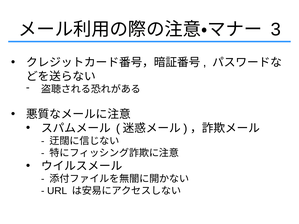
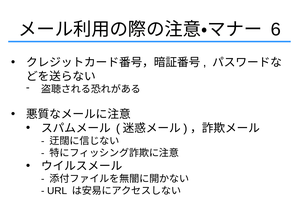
3: 3 -> 6
